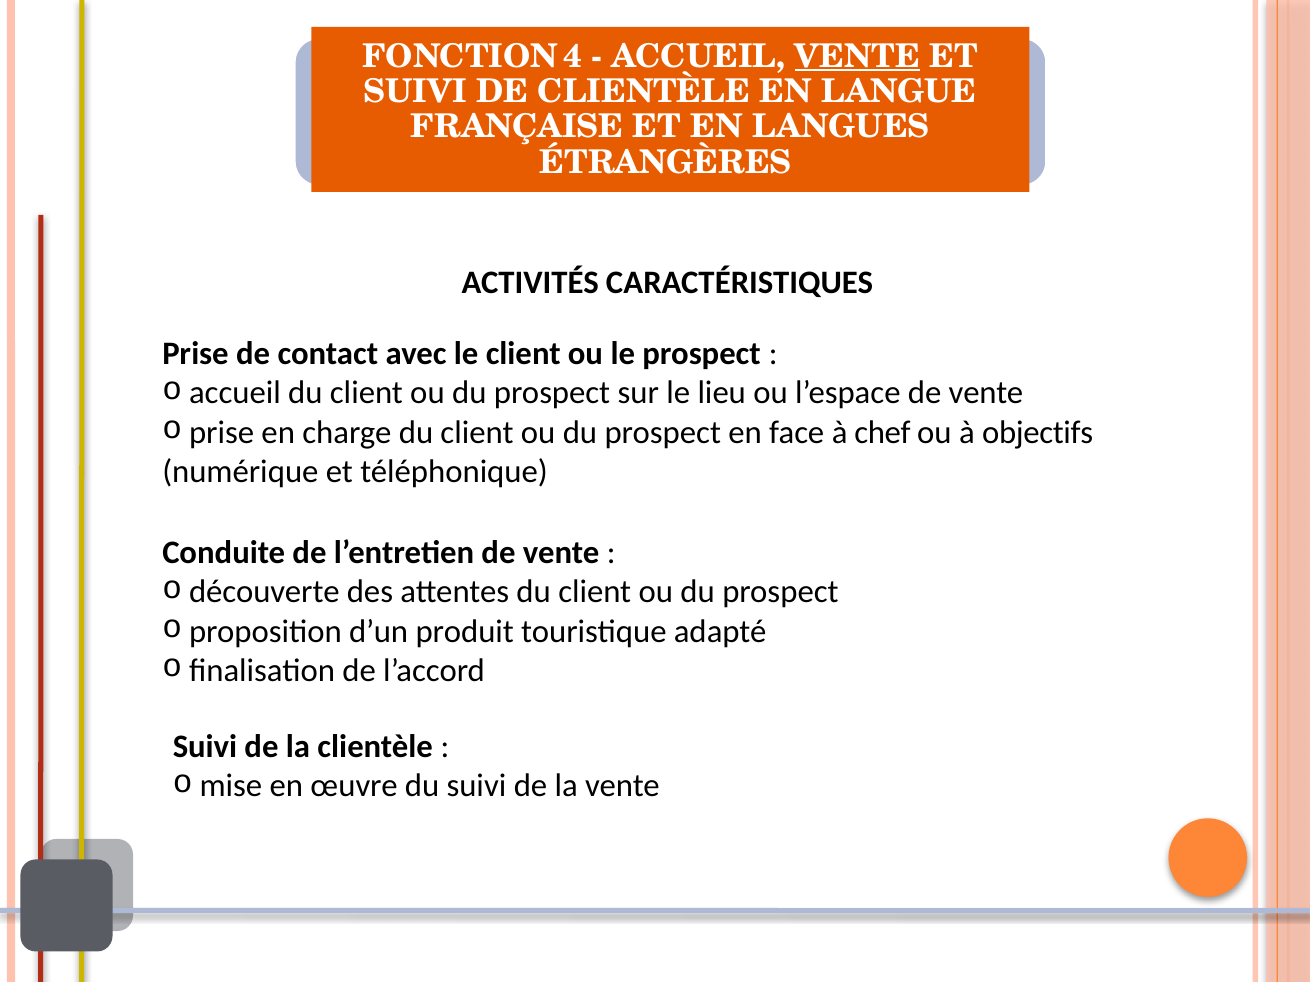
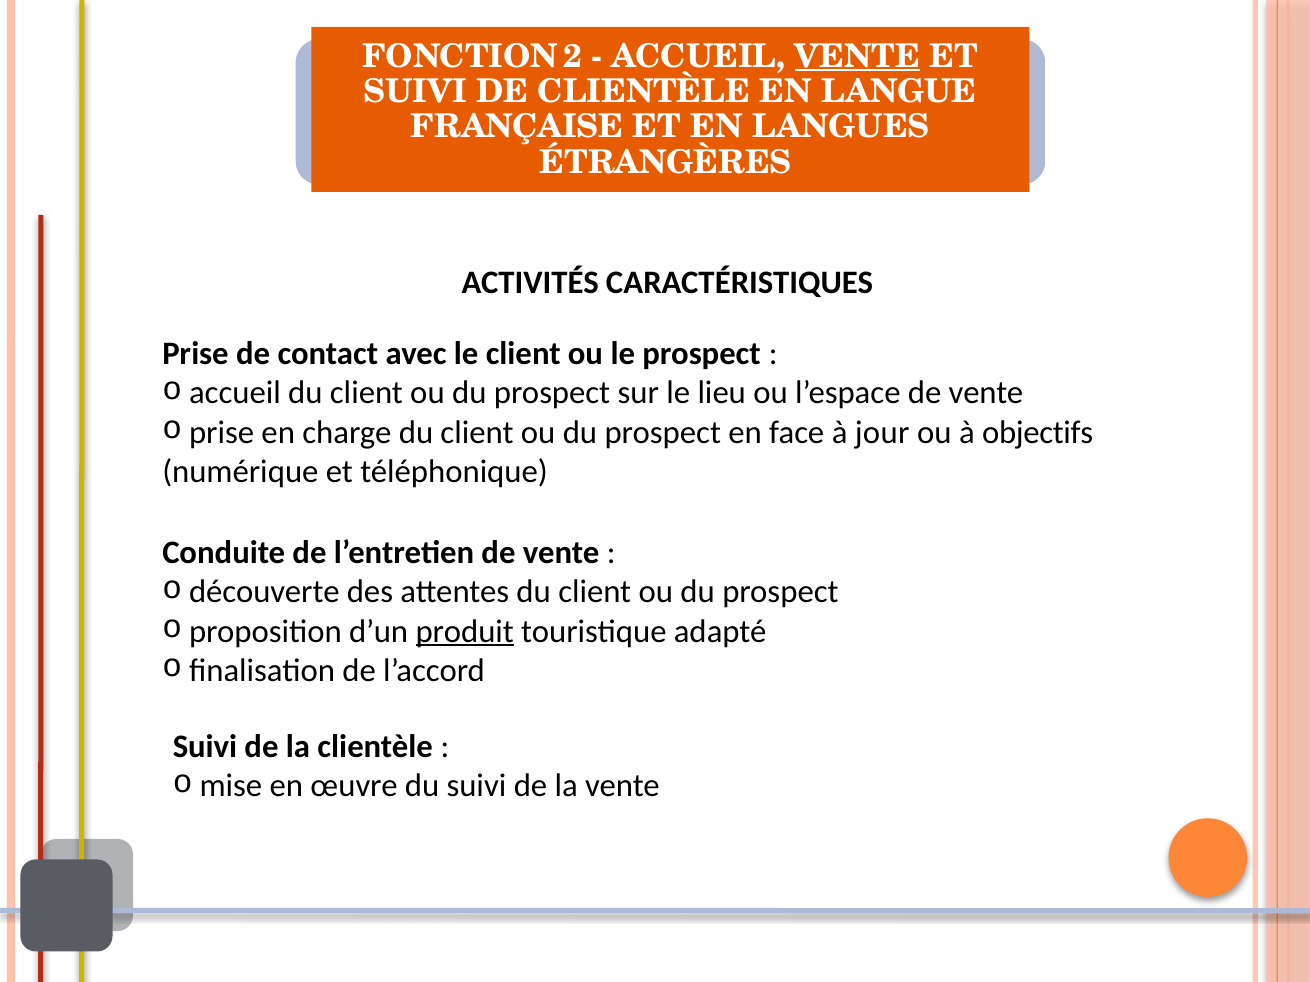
4: 4 -> 2
chef: chef -> jour
produit underline: none -> present
